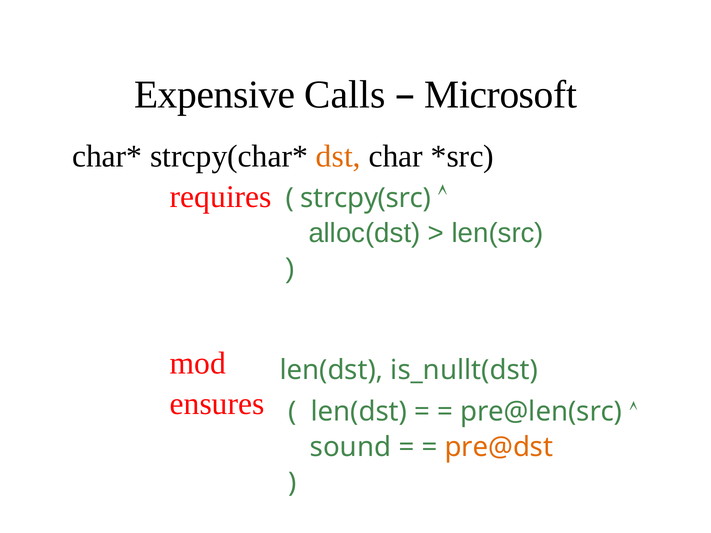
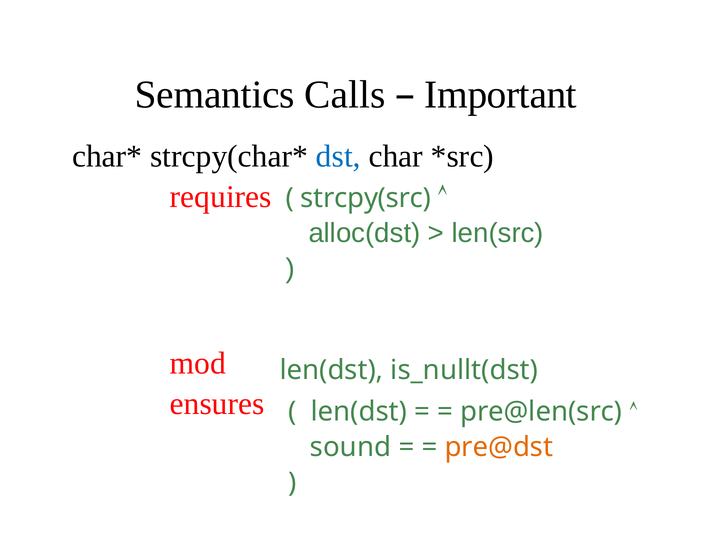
Expensive: Expensive -> Semantics
Microsoft: Microsoft -> Important
dst colour: orange -> blue
